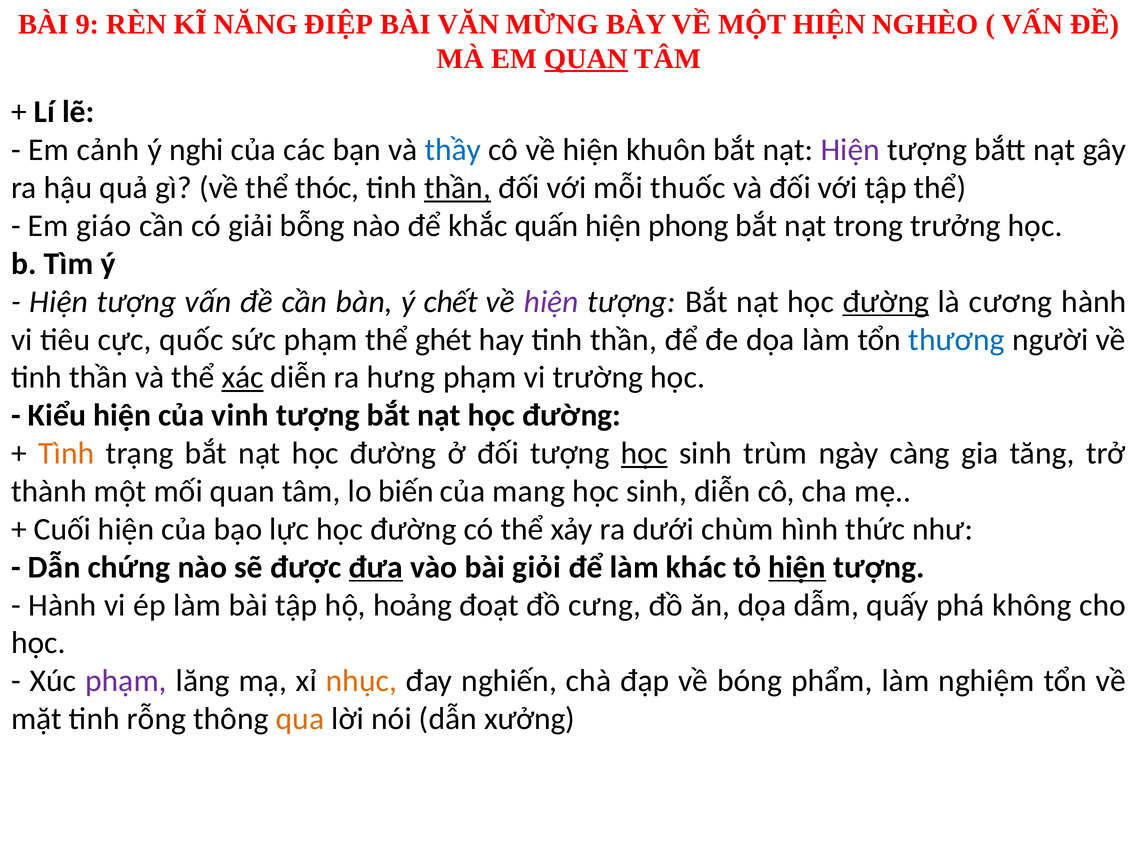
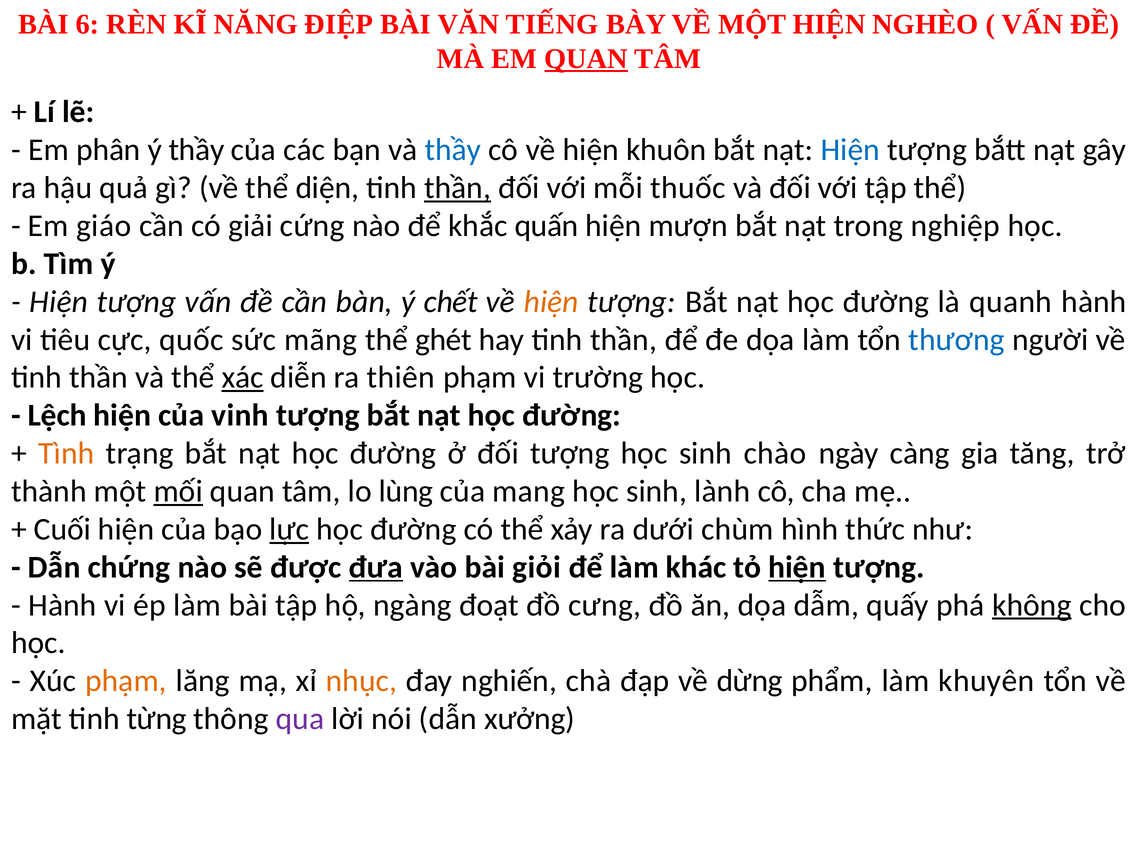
9: 9 -> 6
MỪNG: MỪNG -> TIẾNG
cảnh: cảnh -> phân
ý nghi: nghi -> thầy
Hiện at (850, 150) colour: purple -> blue
thóc: thóc -> diện
bỗng: bỗng -> cứng
phong: phong -> mượn
trưởng: trưởng -> nghiệp
hiện at (551, 302) colour: purple -> orange
đường at (886, 302) underline: present -> none
cương: cương -> quanh
sức phạm: phạm -> mãng
hưng: hưng -> thiên
Kiểu: Kiểu -> Lệch
học at (644, 454) underline: present -> none
trùm: trùm -> chào
mối underline: none -> present
biến: biến -> lùng
sinh diễn: diễn -> lành
lực underline: none -> present
hoảng: hoảng -> ngàng
không underline: none -> present
phạm at (126, 681) colour: purple -> orange
bóng: bóng -> dừng
nghiệm: nghiệm -> khuyên
rỗng: rỗng -> từng
qua colour: orange -> purple
